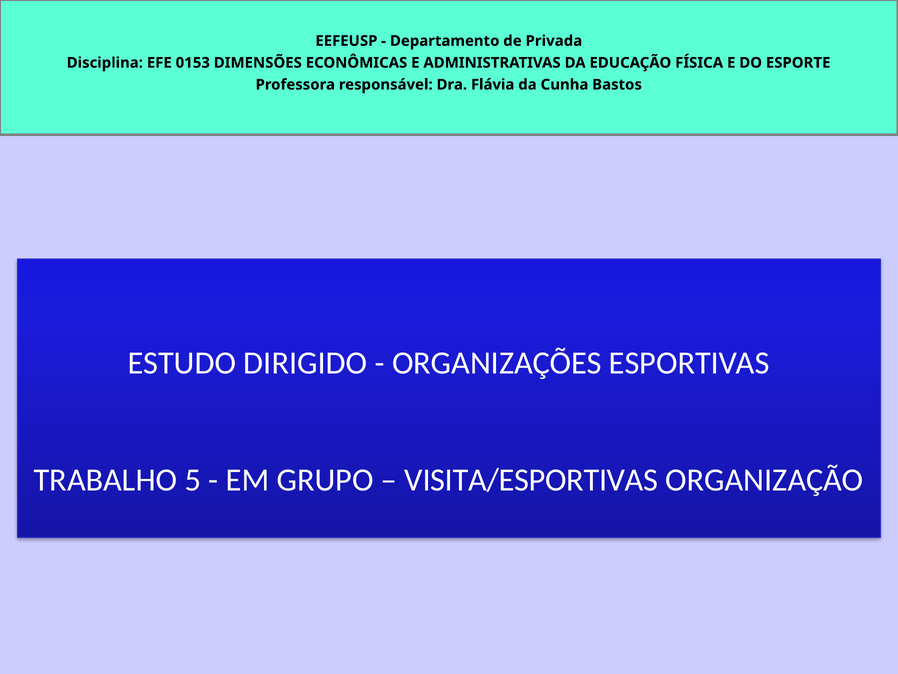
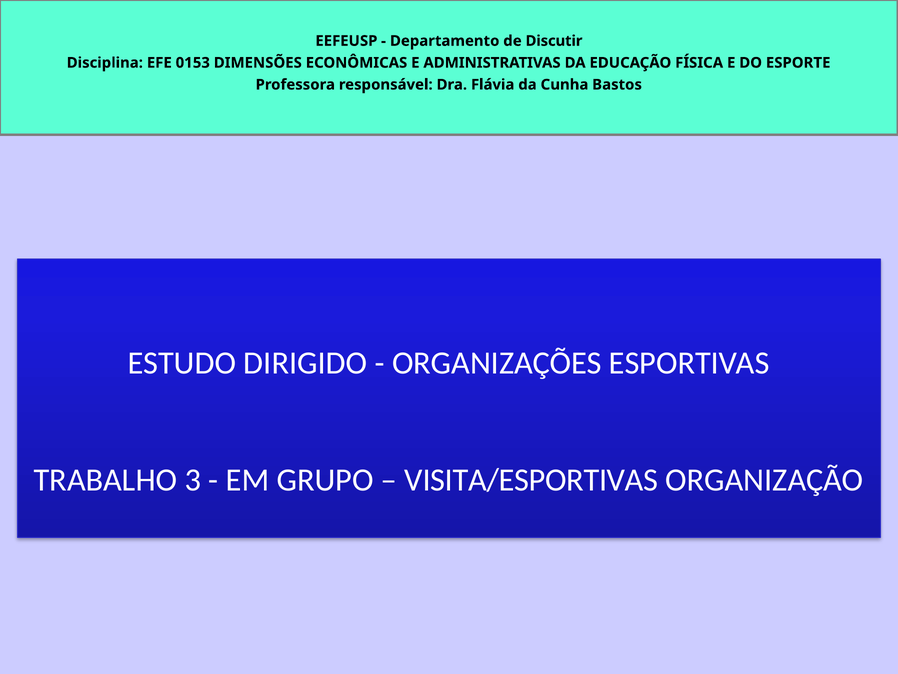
Privada: Privada -> Discutir
5: 5 -> 3
